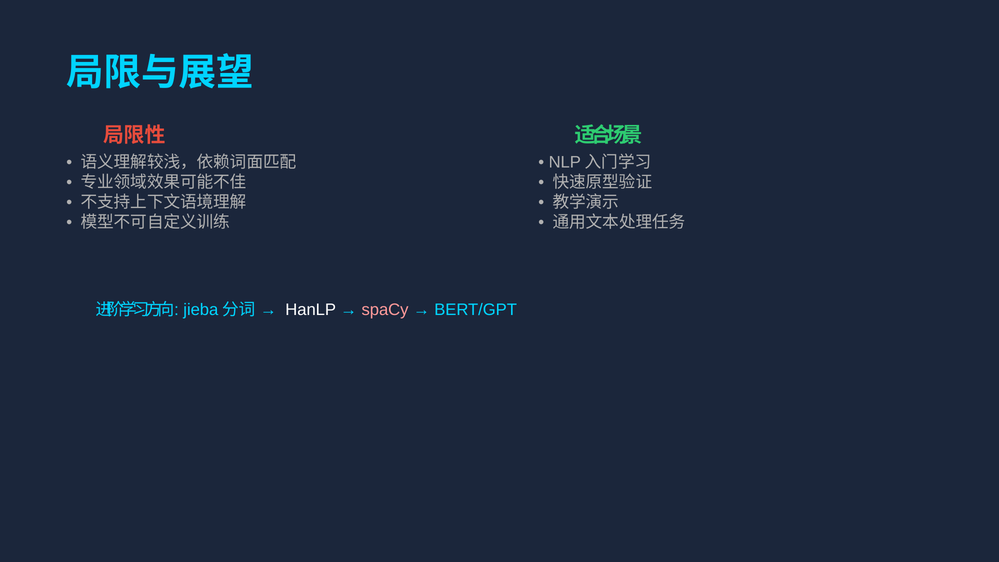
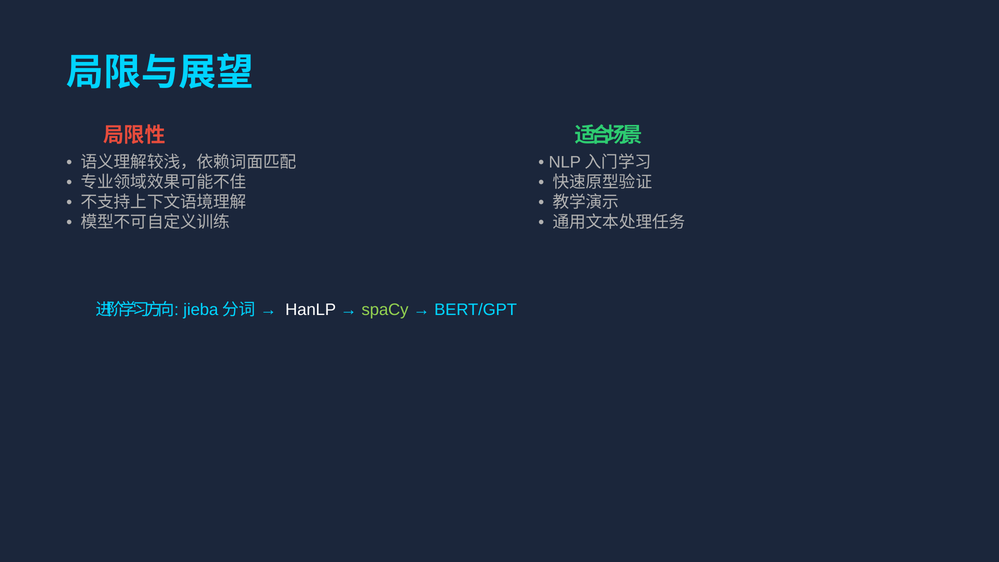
spaCy colour: pink -> light green
